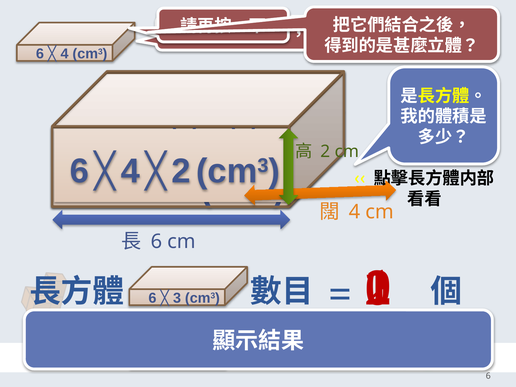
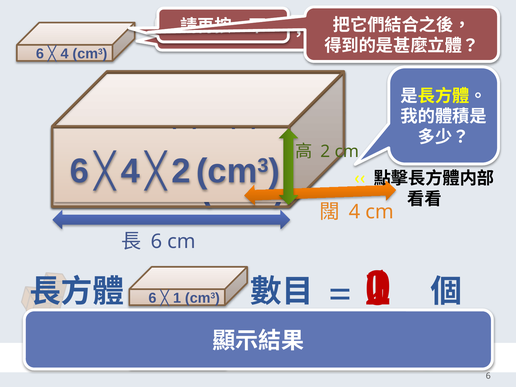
6 3: 3 -> 1
